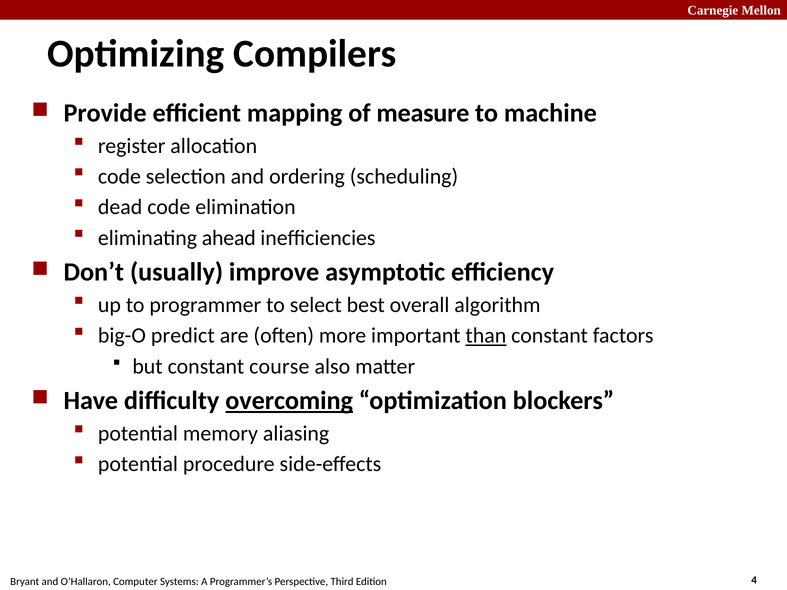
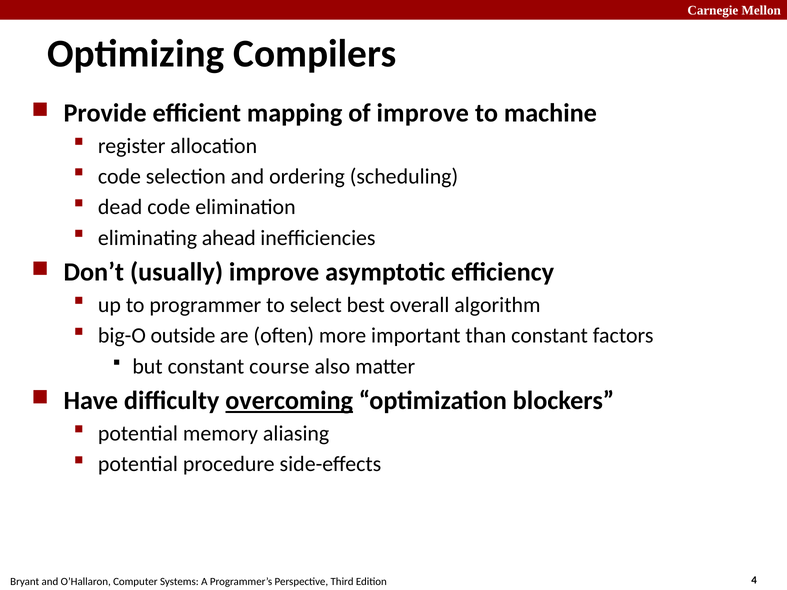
of measure: measure -> improve
predict: predict -> outside
than underline: present -> none
